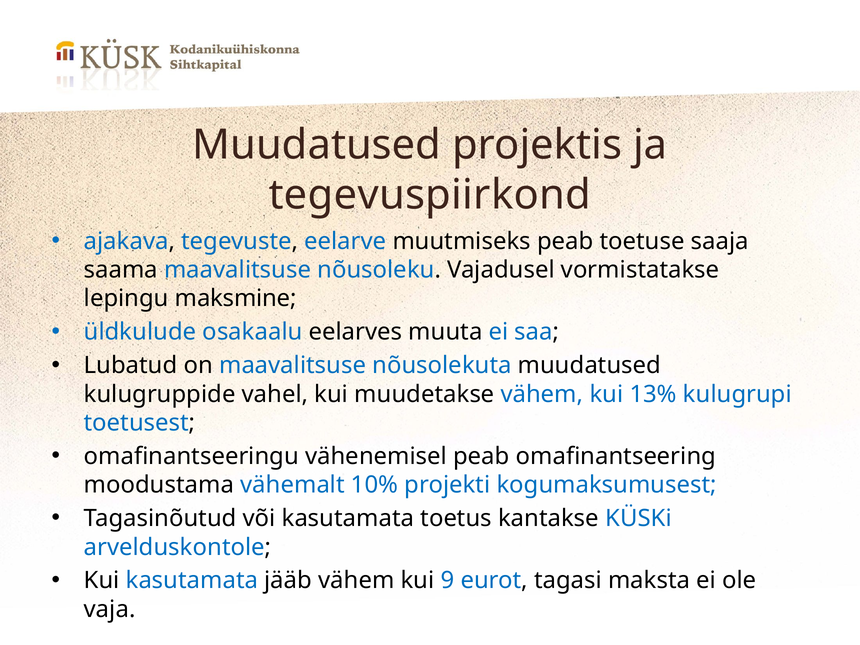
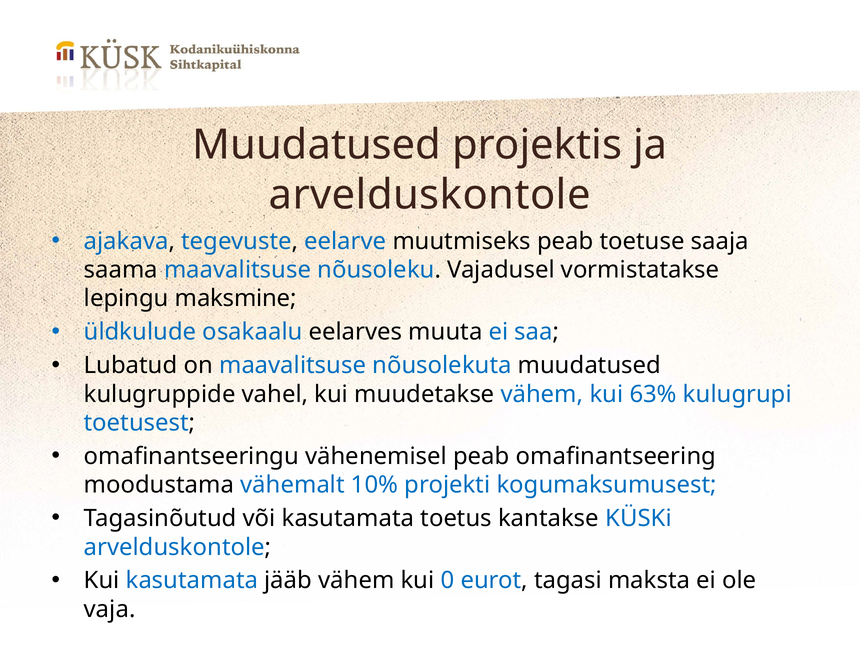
tegevuspiirkond at (430, 195): tegevuspiirkond -> arvelduskontole
13%: 13% -> 63%
9: 9 -> 0
